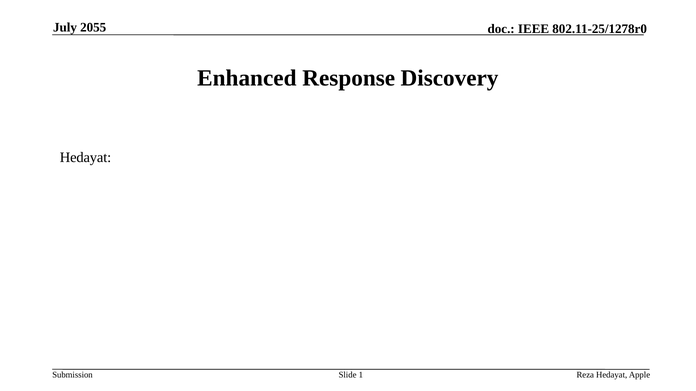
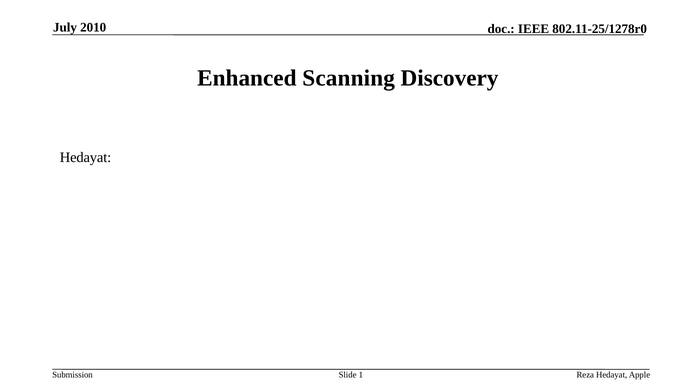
2055: 2055 -> 2010
Response: Response -> Scanning
